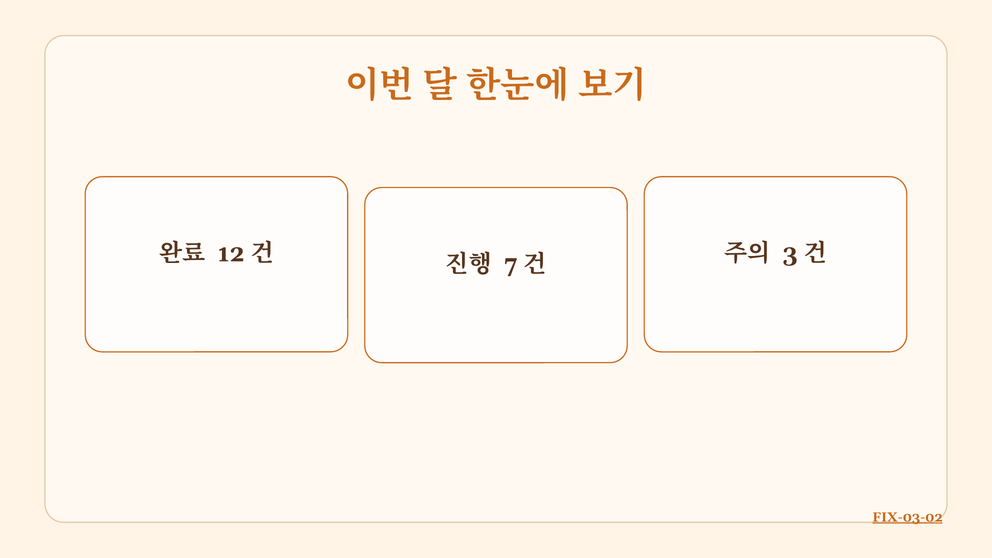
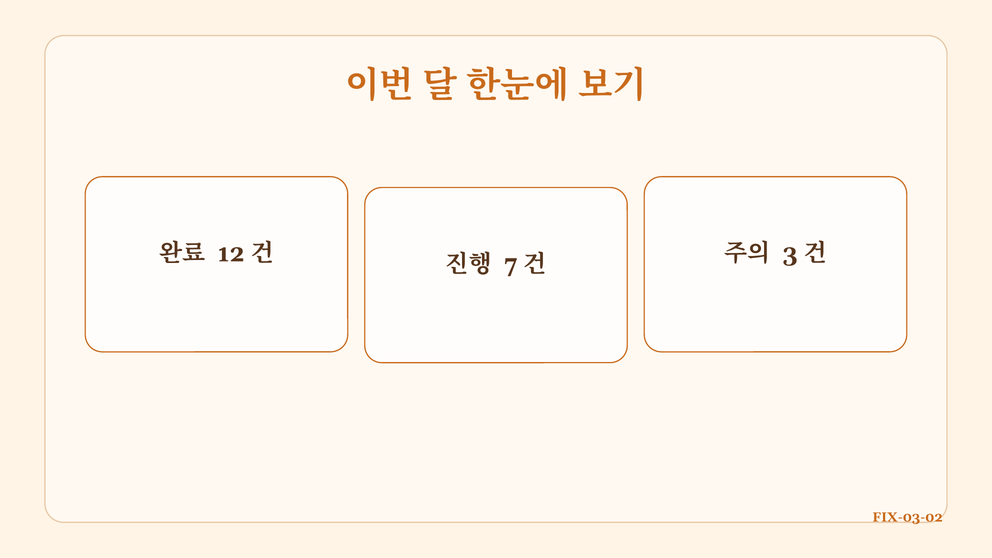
FIX-03-02 underline: present -> none
